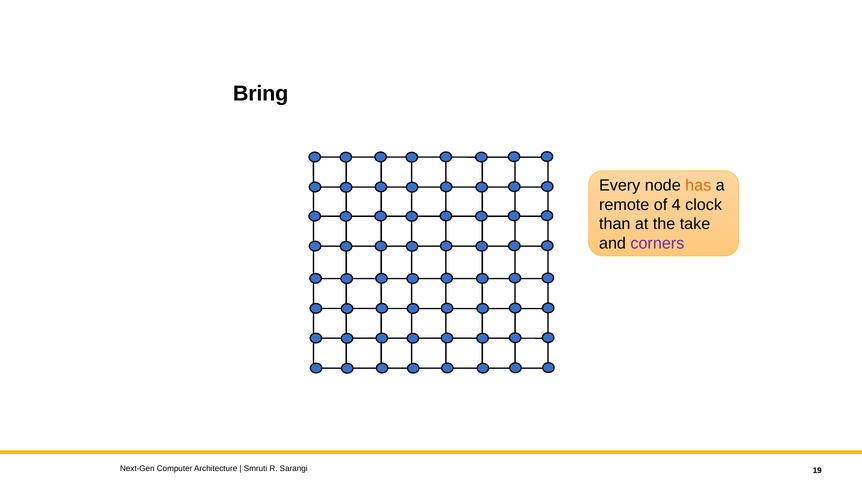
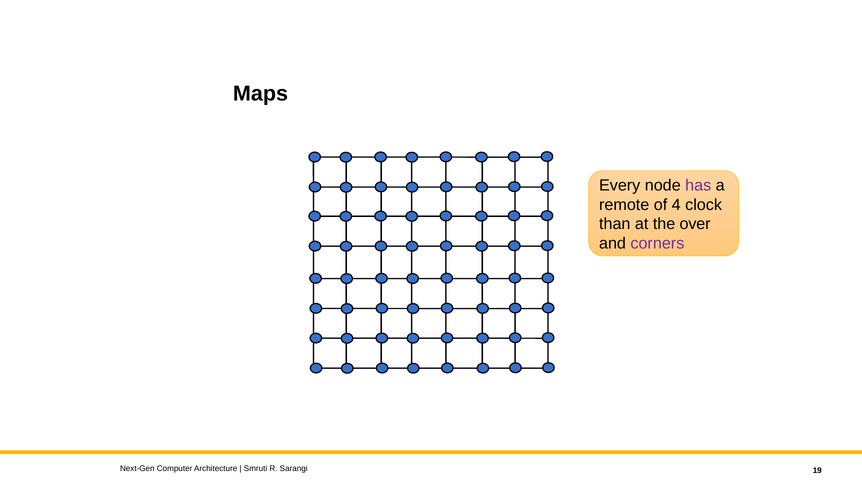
Bring: Bring -> Maps
has colour: orange -> purple
take: take -> over
